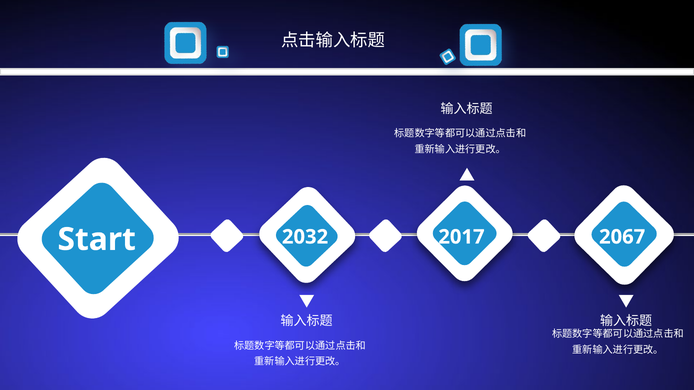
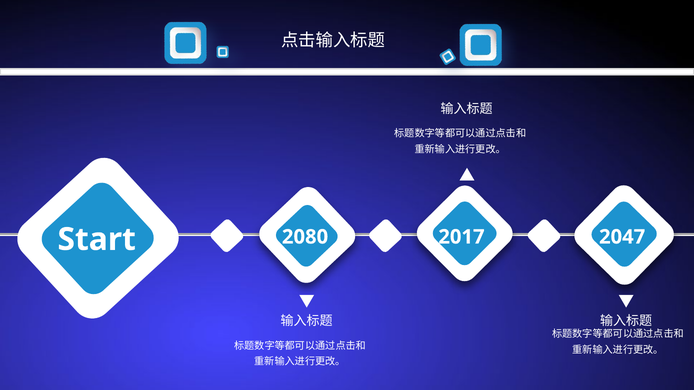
2032: 2032 -> 2080
2067: 2067 -> 2047
